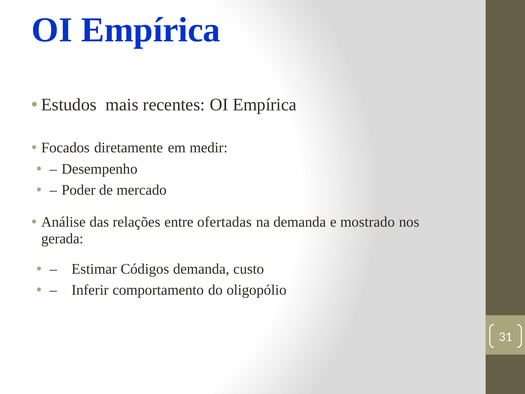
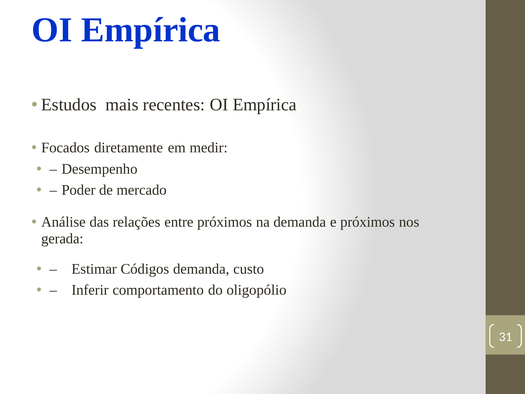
entre ofertadas: ofertadas -> próximos
e mostrado: mostrado -> próximos
